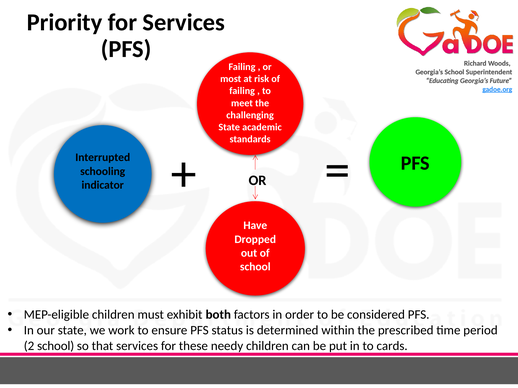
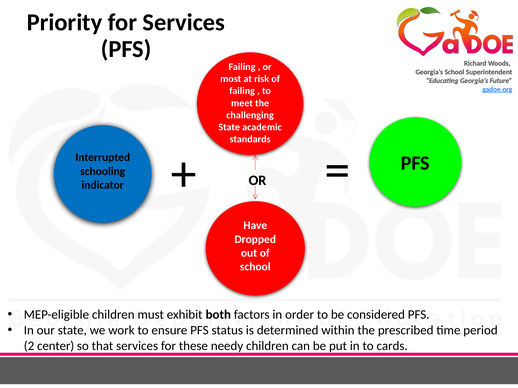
2 school: school -> center
